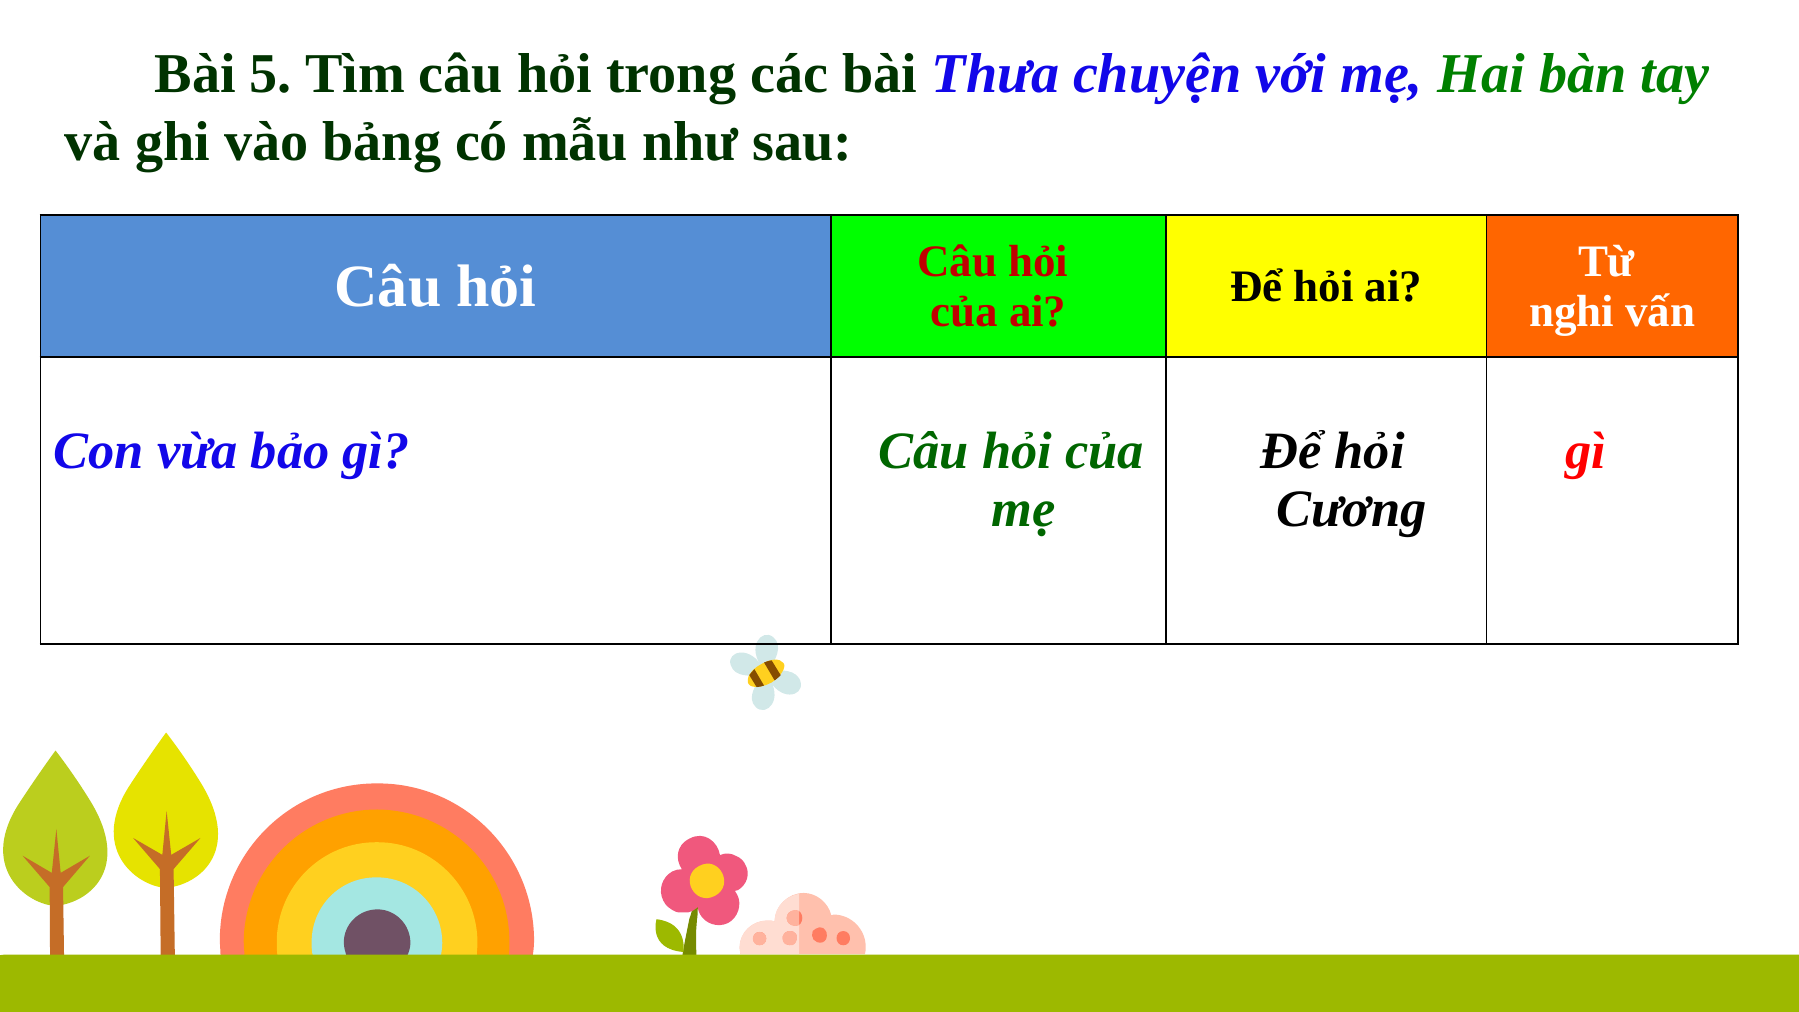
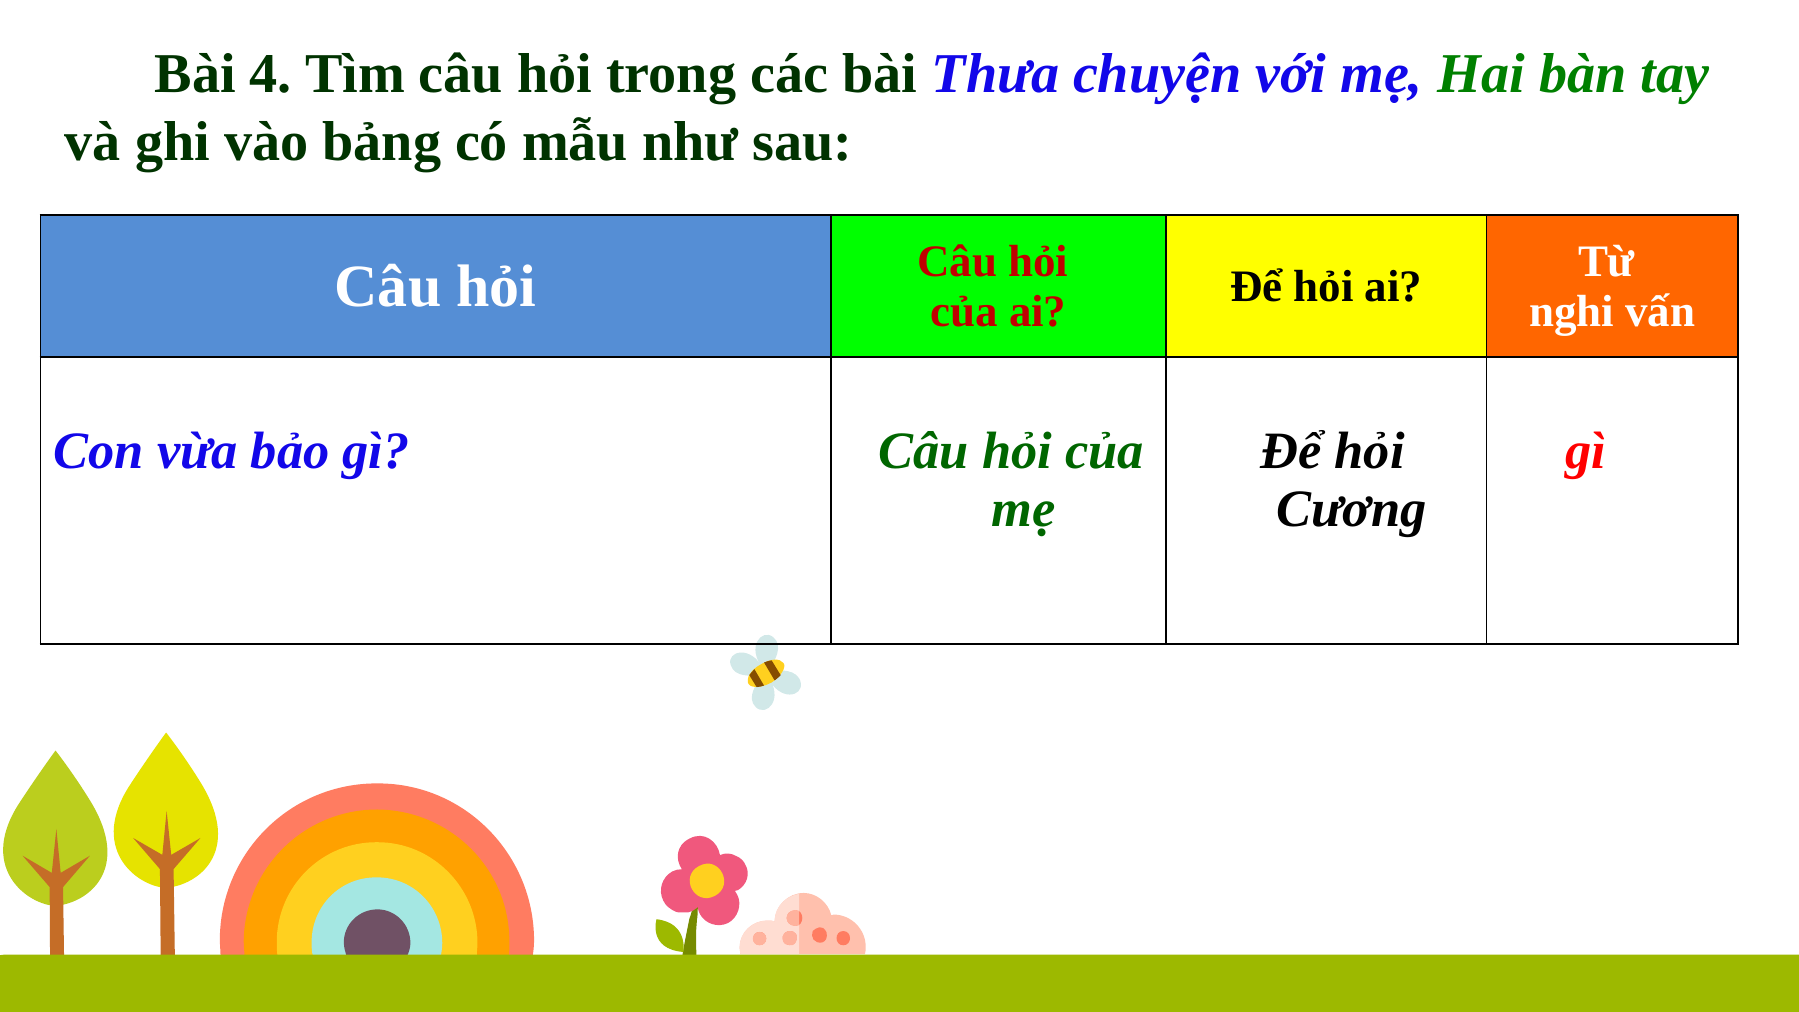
5: 5 -> 4
